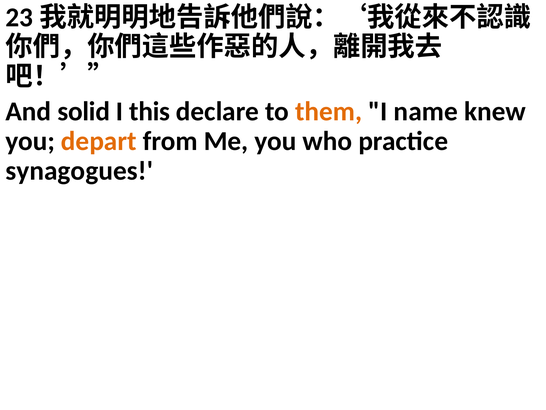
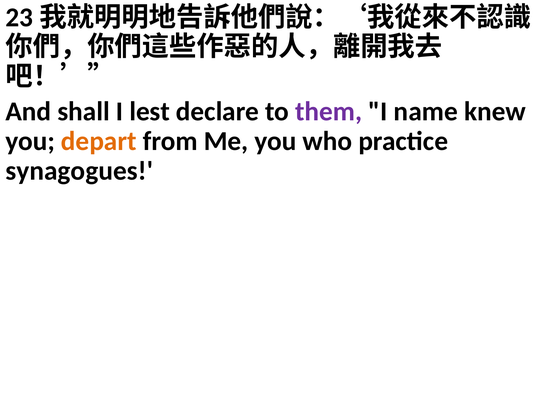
solid: solid -> shall
this: this -> lest
them colour: orange -> purple
